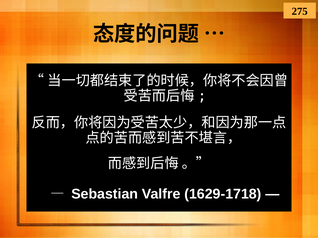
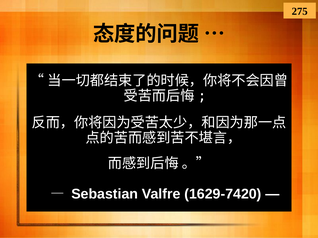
1629-1718: 1629-1718 -> 1629-7420
